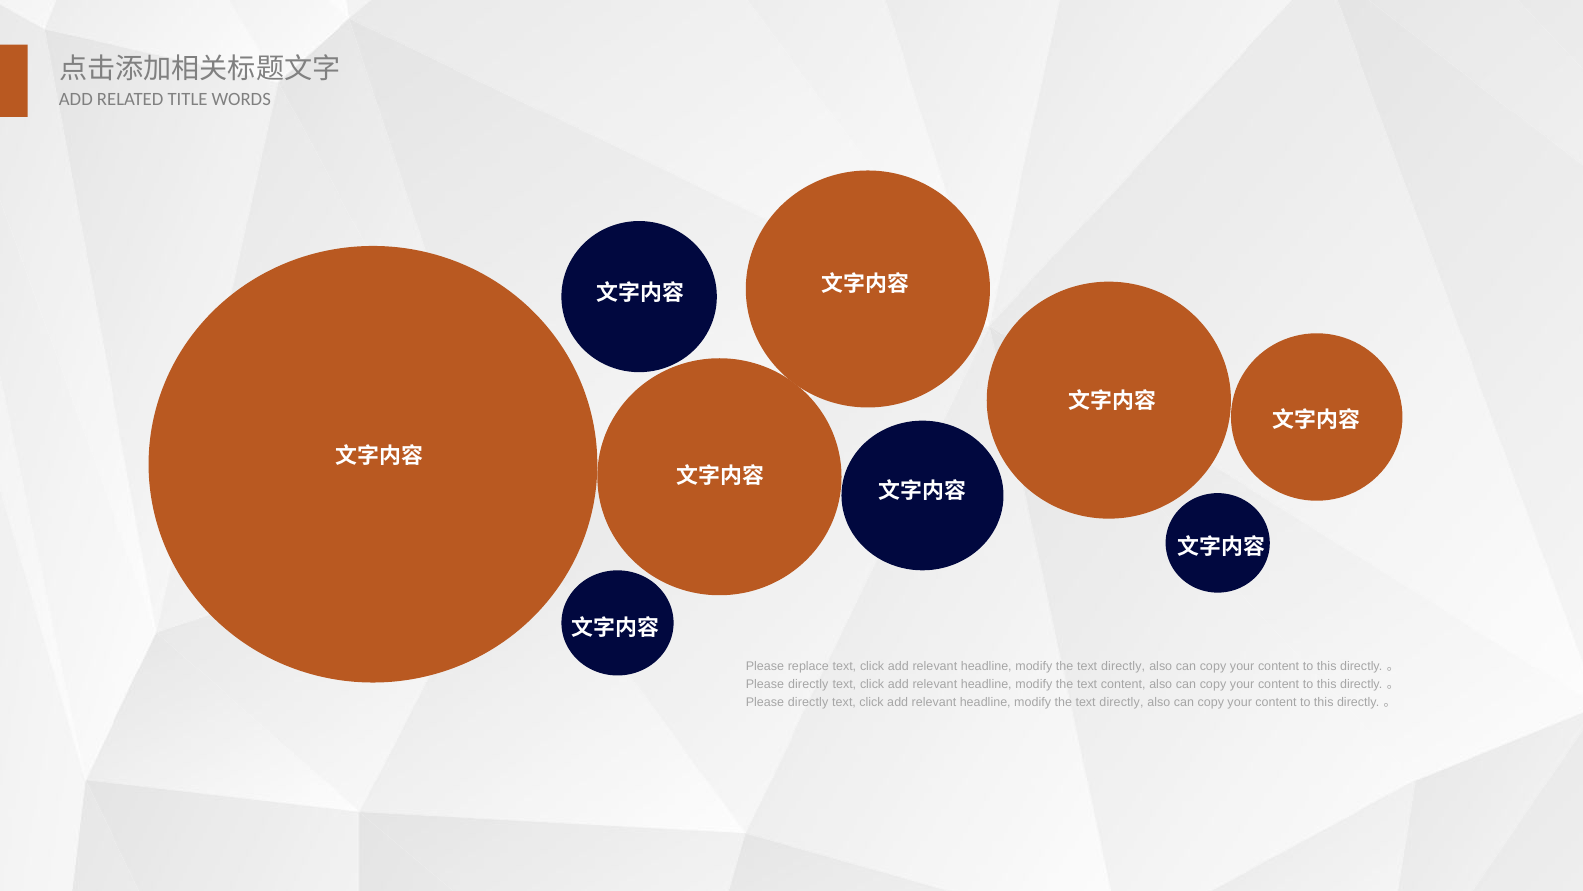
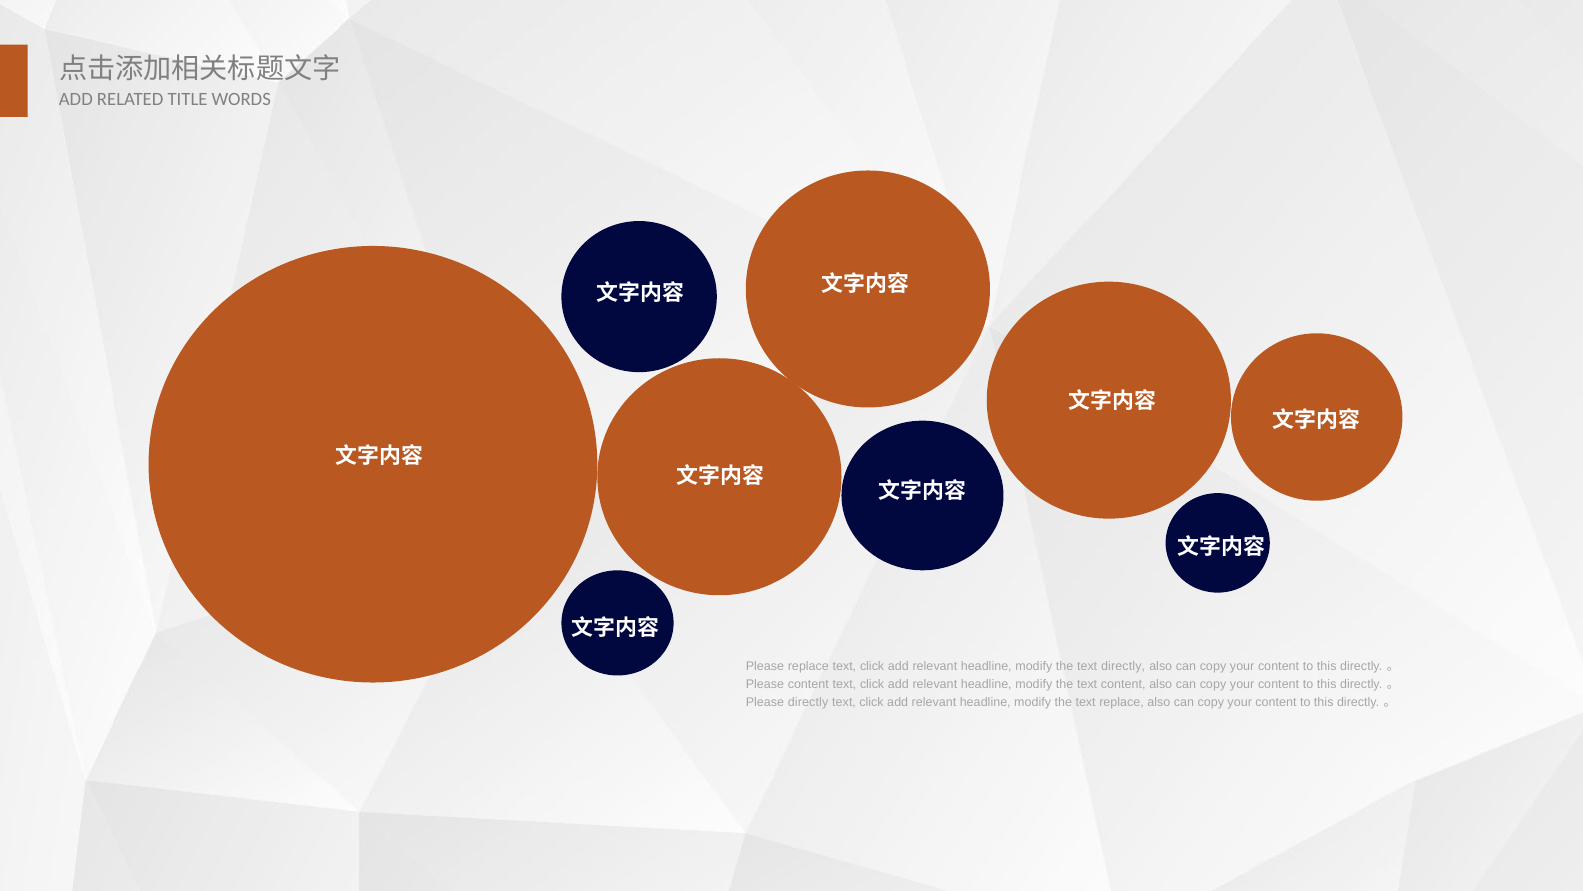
directly at (808, 684): directly -> content
directly at (1121, 702): directly -> replace
